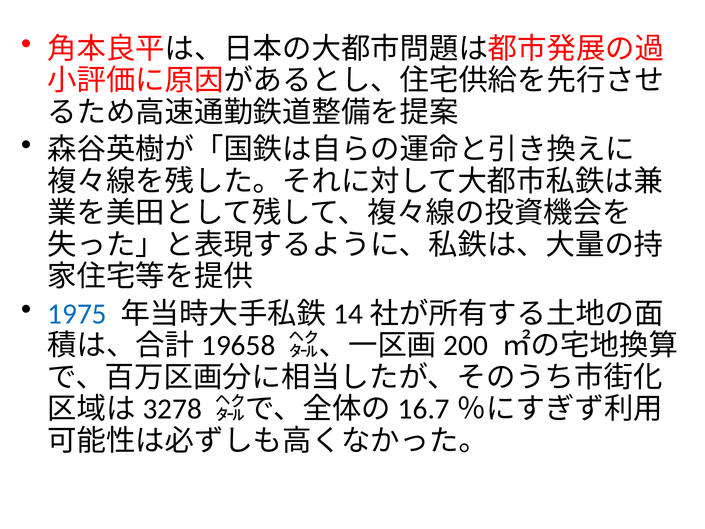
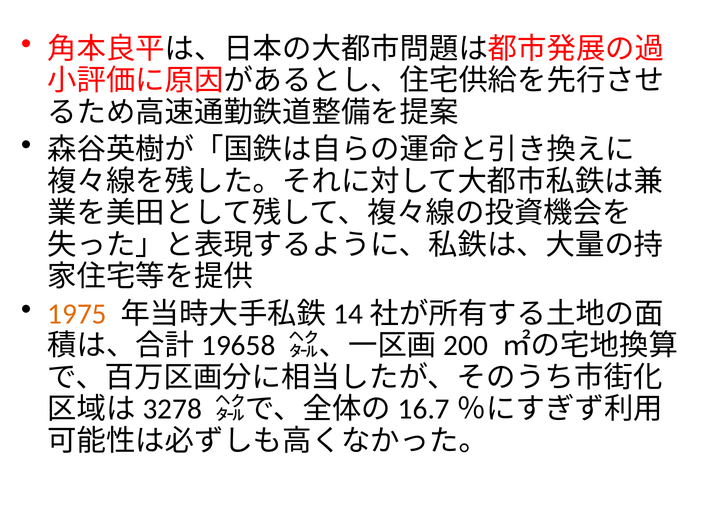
1975 colour: blue -> orange
